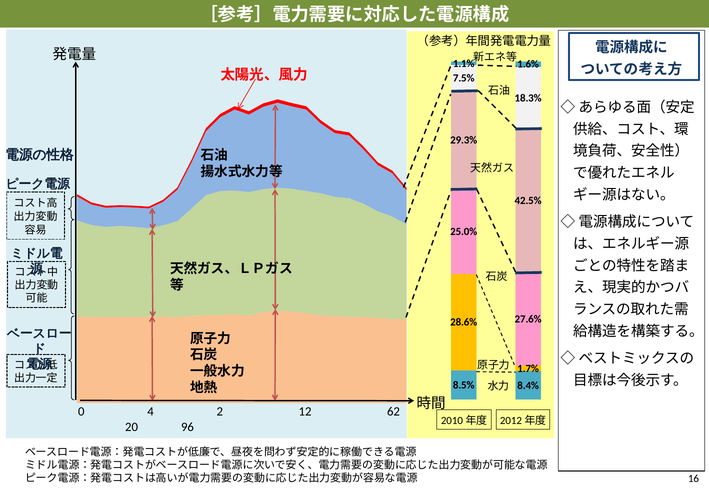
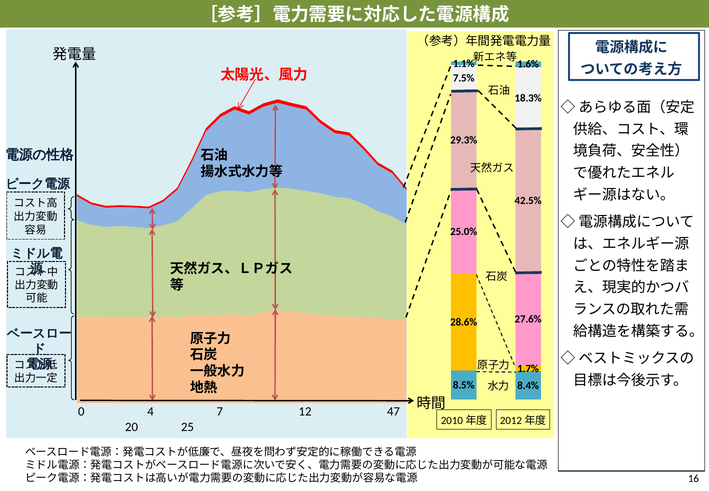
2: 2 -> 7
62: 62 -> 47
96: 96 -> 25
